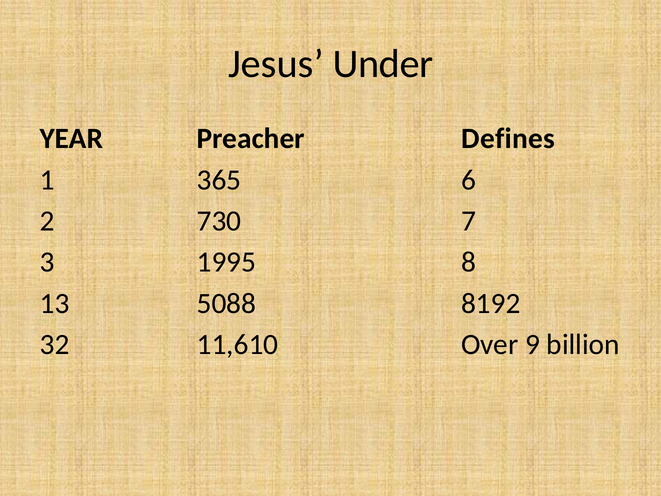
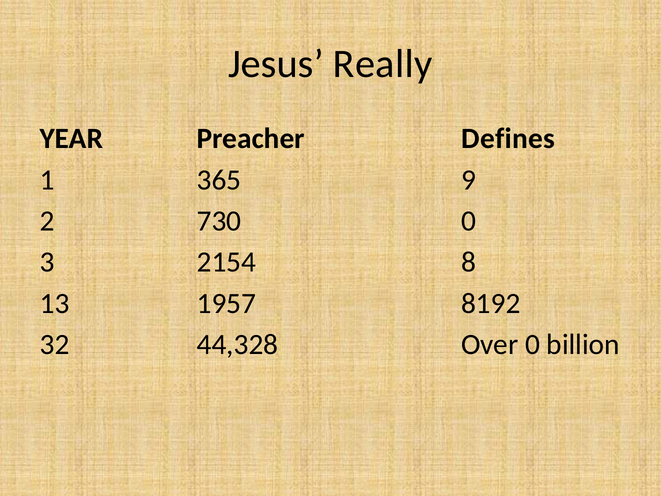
Under: Under -> Really
6: 6 -> 9
730 7: 7 -> 0
1995: 1995 -> 2154
5088: 5088 -> 1957
11,610: 11,610 -> 44,328
Over 9: 9 -> 0
